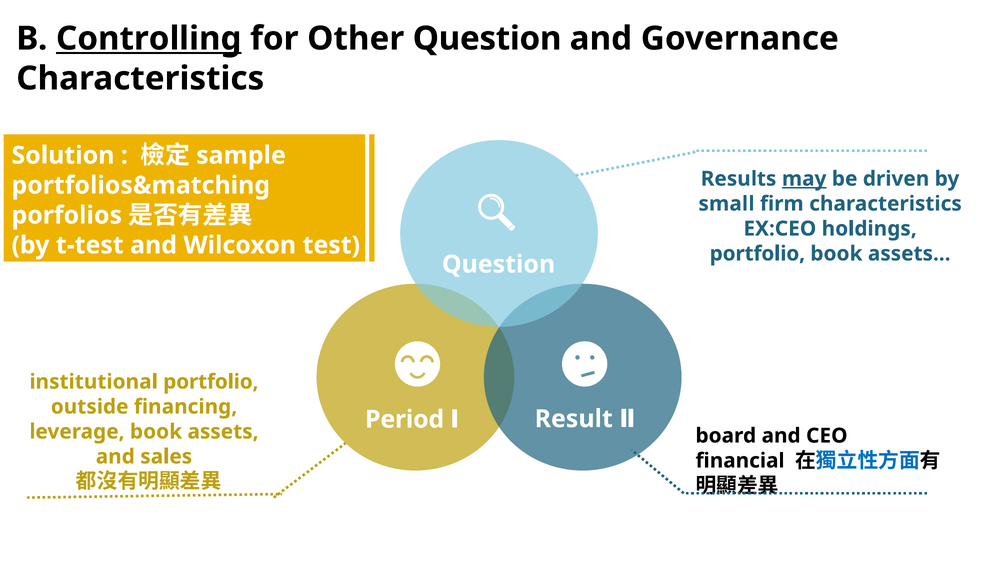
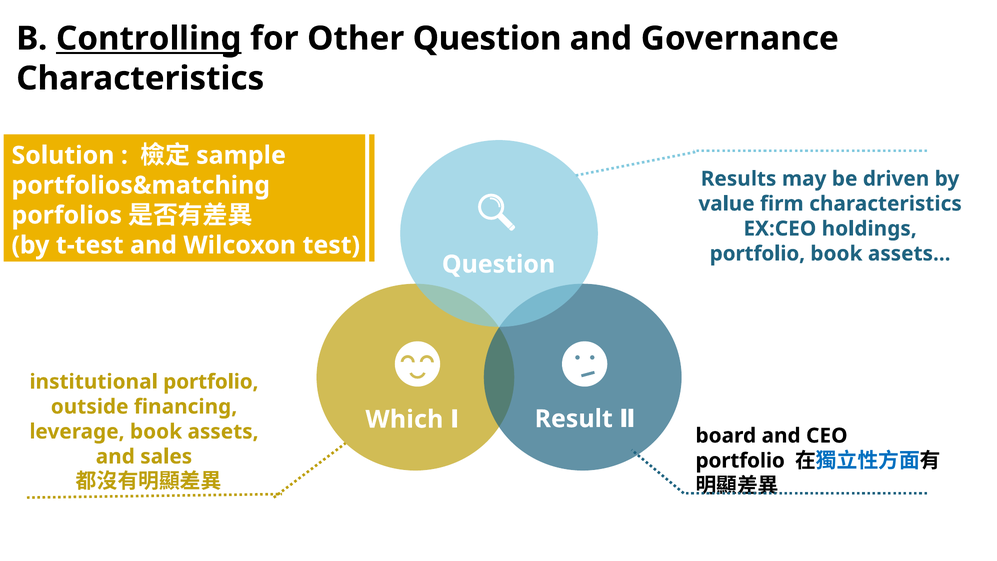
may underline: present -> none
small: small -> value
Period: Period -> Which
financial at (740, 461): financial -> portfolio
